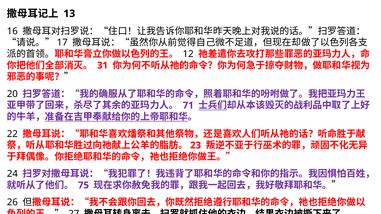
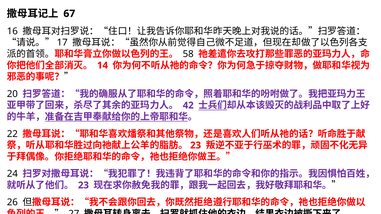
13: 13 -> 67
12: 12 -> 58
31: 31 -> 14
71: 71 -> 42
75 at (83, 186): 75 -> 23
